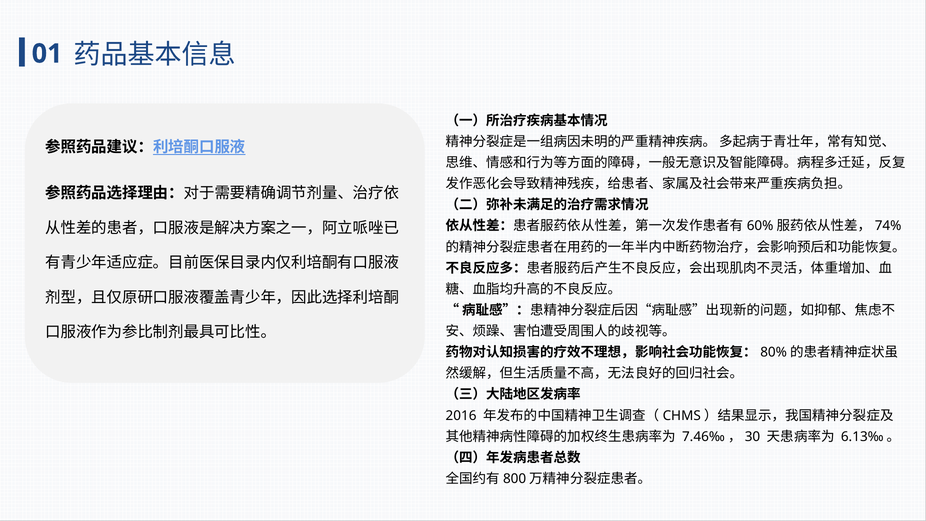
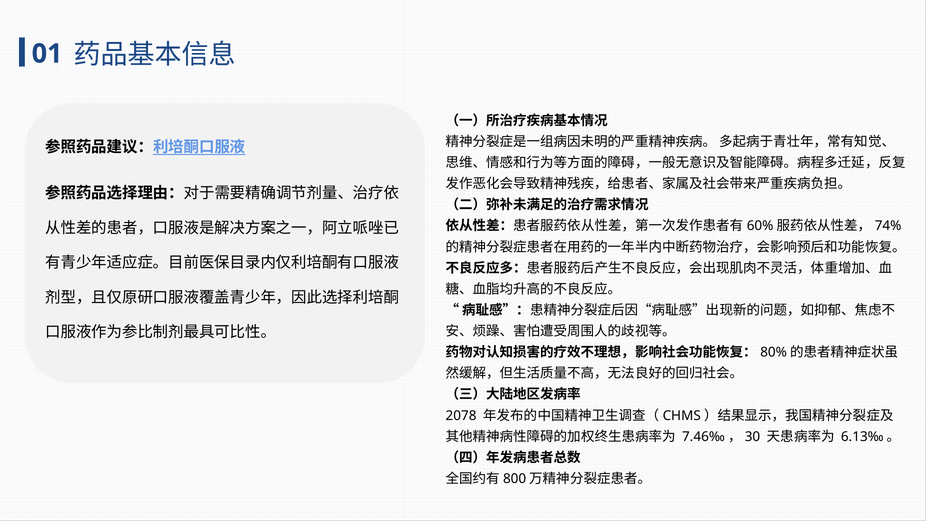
2016: 2016 -> 2078
